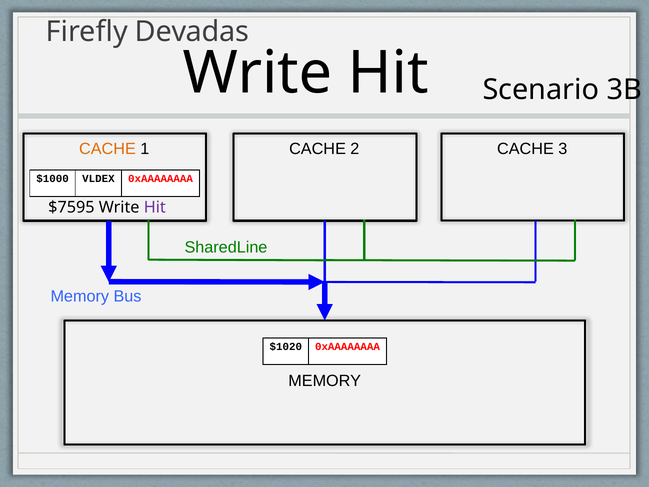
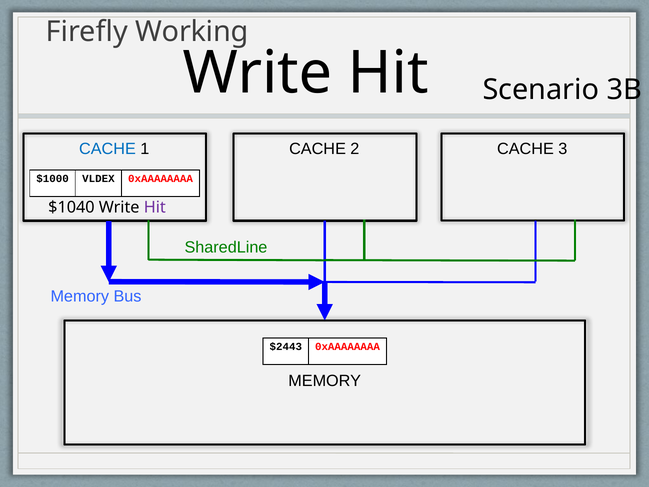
Devadas: Devadas -> Working
CACHE at (107, 149) colour: orange -> blue
$7595: $7595 -> $1040
$1020: $1020 -> $2443
